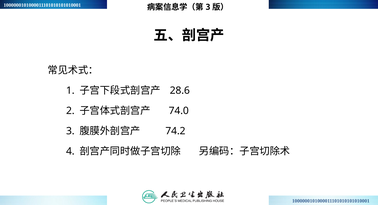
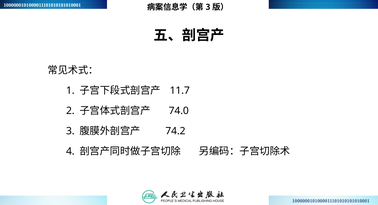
28.6: 28.6 -> 11.7
